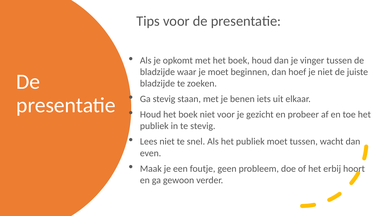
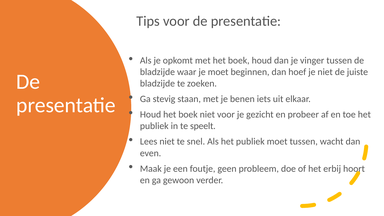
te stevig: stevig -> speelt
